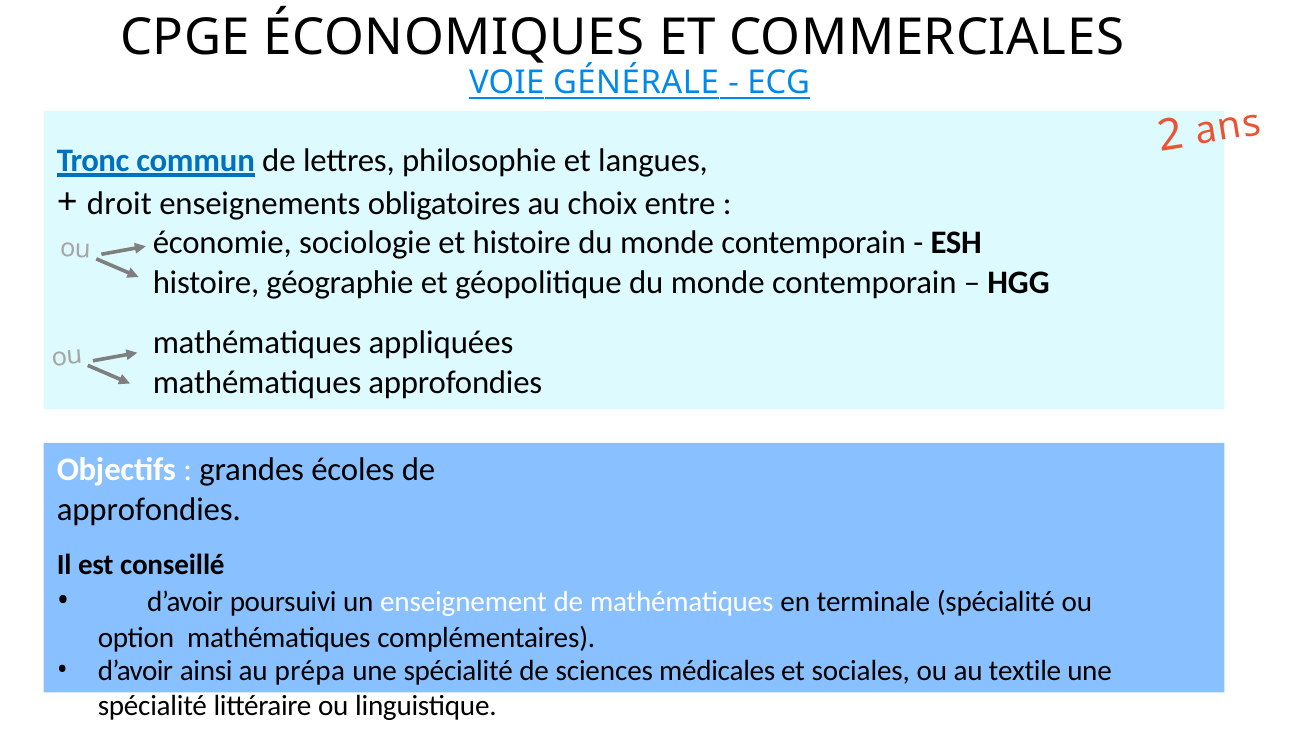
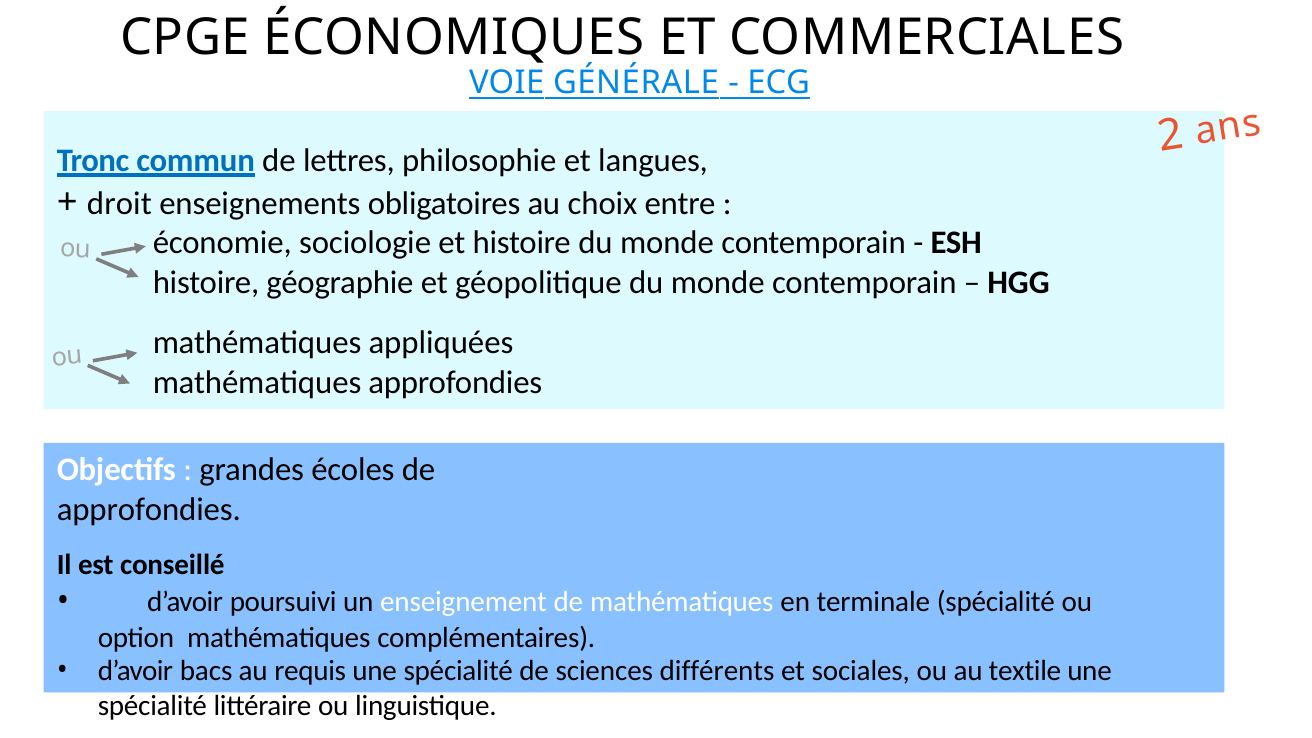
ainsi: ainsi -> bacs
prépa: prépa -> requis
médicales: médicales -> différents
